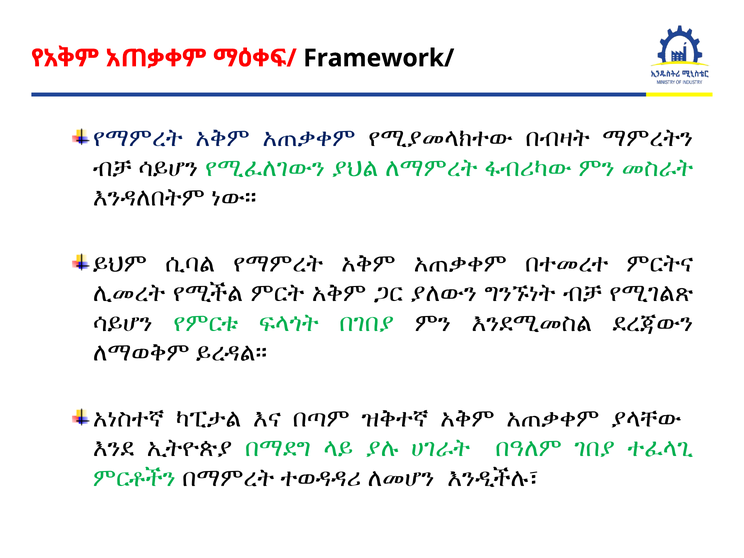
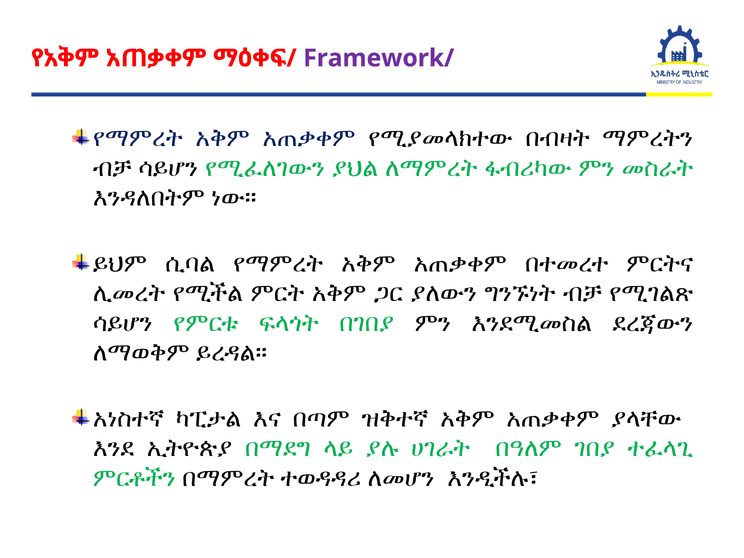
Framework/ colour: black -> purple
